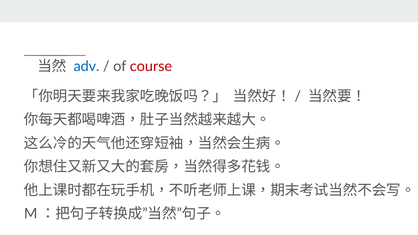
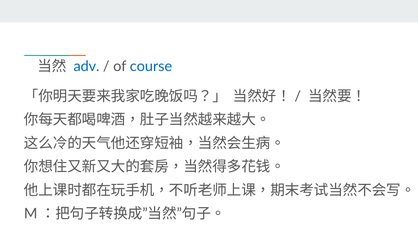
course colour: red -> blue
